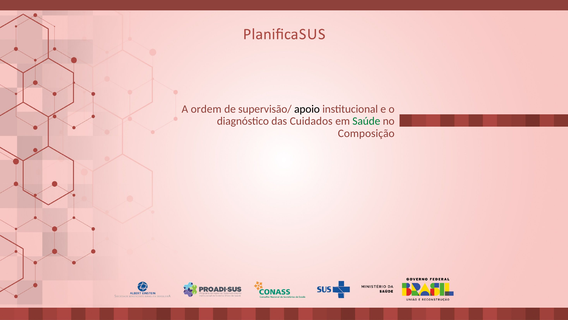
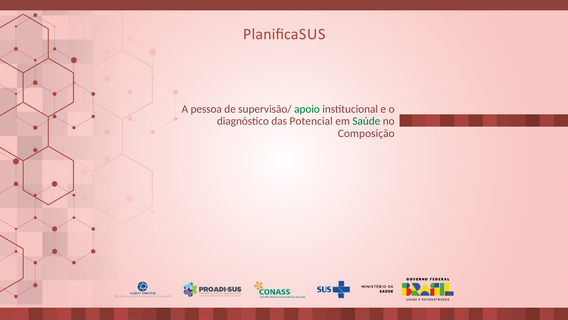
ordem: ordem -> pessoa
apoio colour: black -> green
Cuidados: Cuidados -> Potencial
